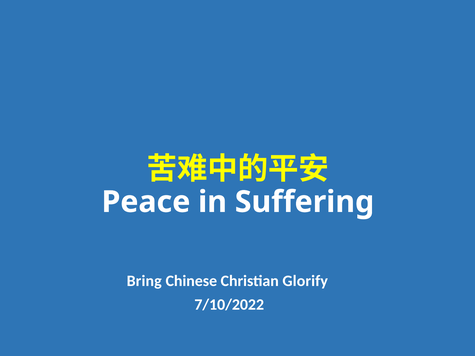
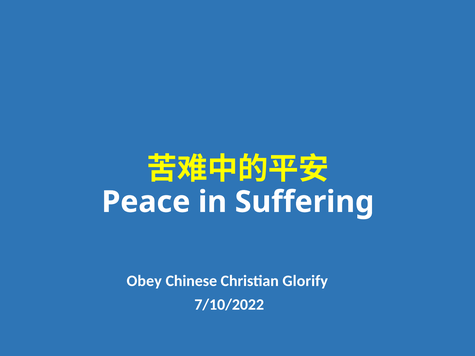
Bring: Bring -> Obey
